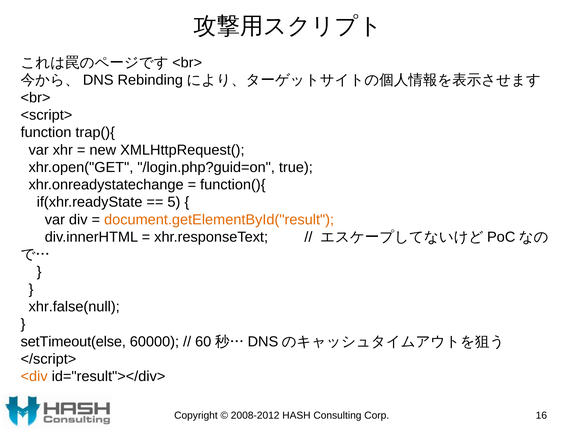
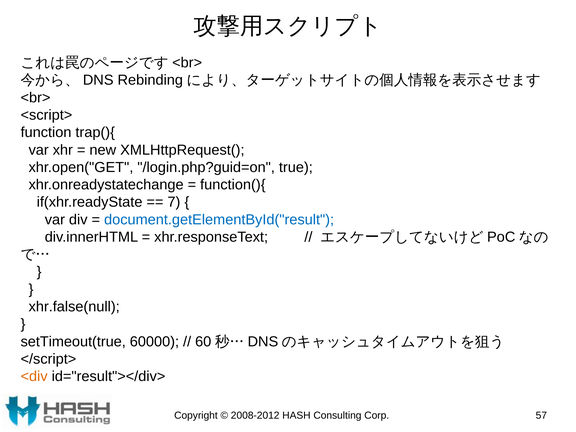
5: 5 -> 7
document.getElementById("result colour: orange -> blue
setTimeout(else: setTimeout(else -> setTimeout(true
16: 16 -> 57
